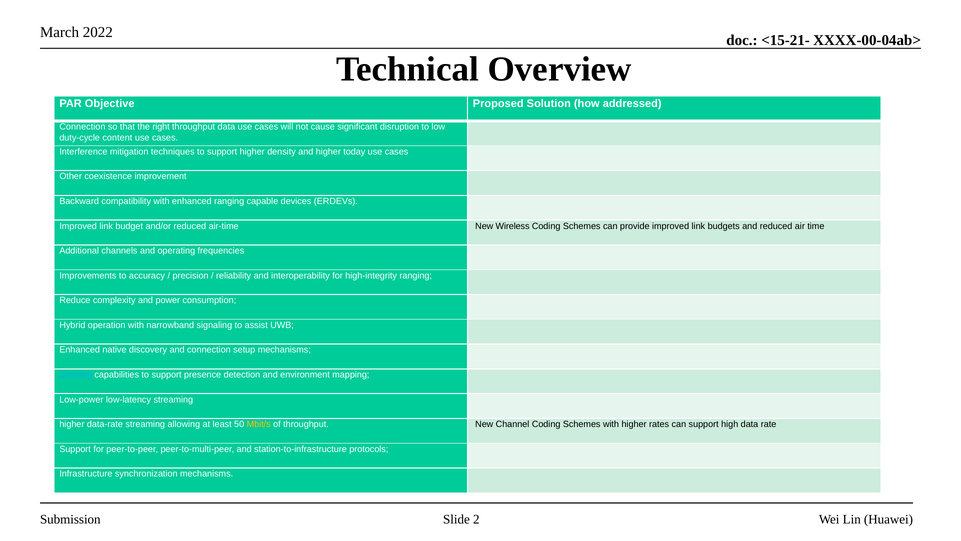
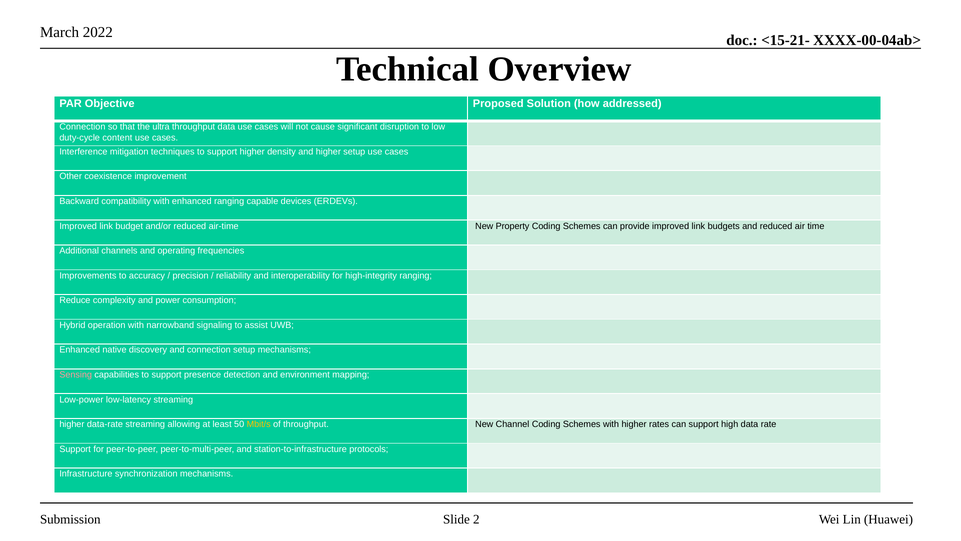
right: right -> ultra
higher today: today -> setup
Wireless: Wireless -> Property
Sensing colour: light blue -> pink
